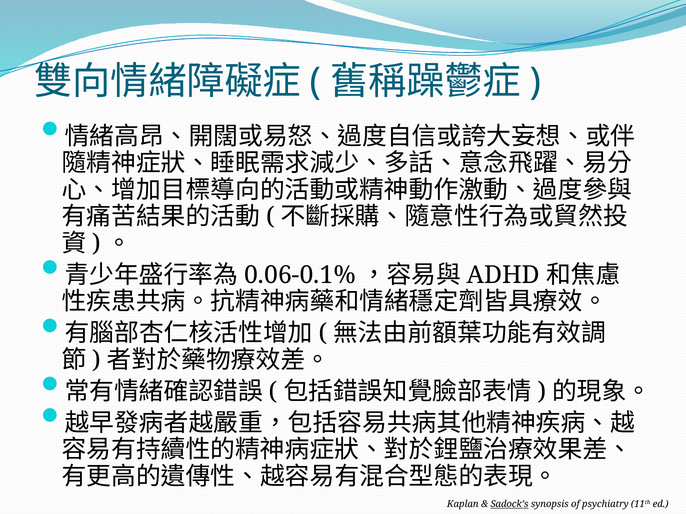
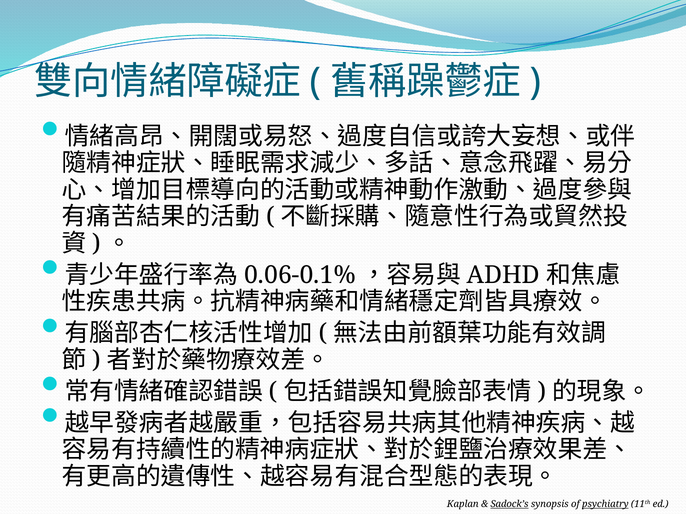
psychiatry underline: none -> present
